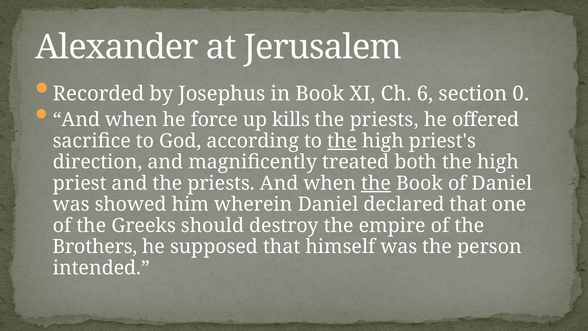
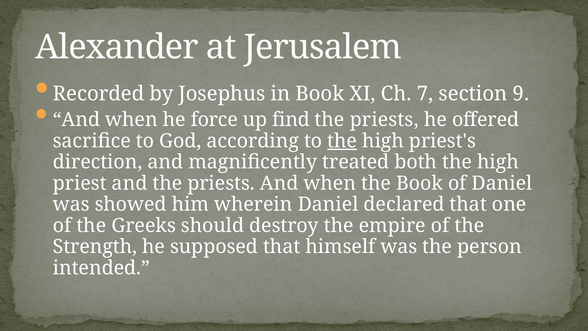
6: 6 -> 7
0: 0 -> 9
kills: kills -> find
the at (376, 183) underline: present -> none
Brothers: Brothers -> Strength
